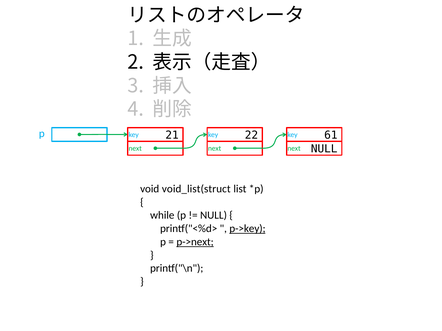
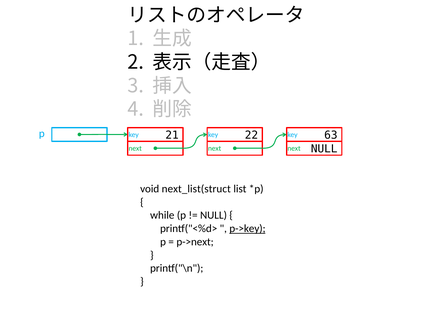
61: 61 -> 63
void_list(struct: void_list(struct -> next_list(struct
p->next underline: present -> none
